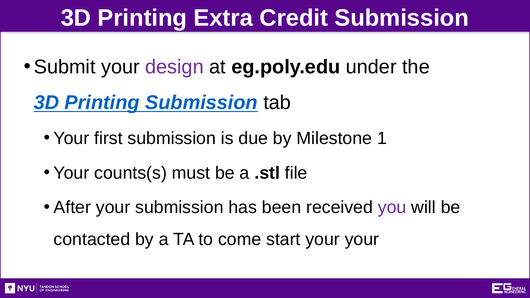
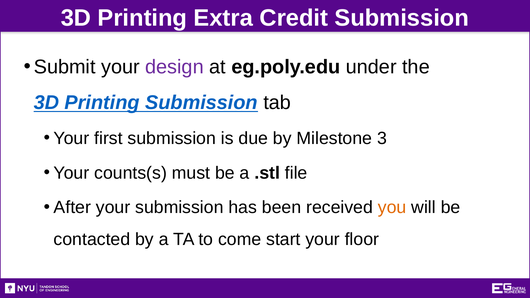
1: 1 -> 3
you colour: purple -> orange
your your: your -> floor
